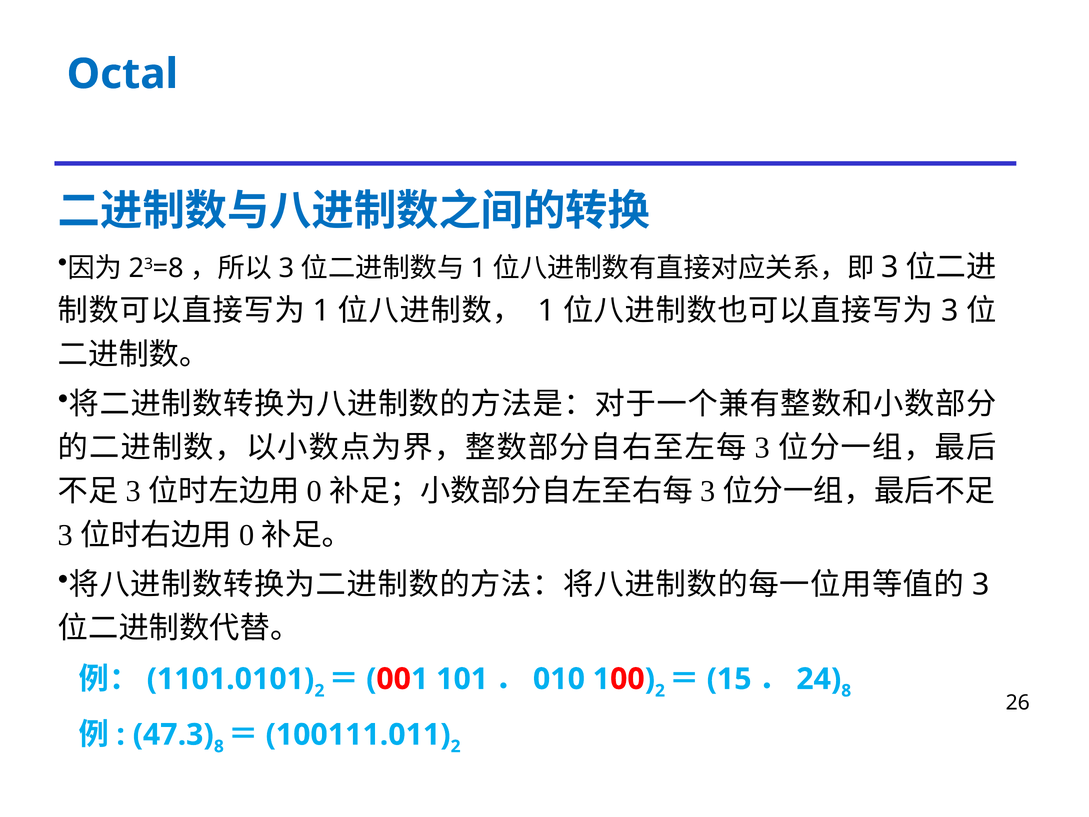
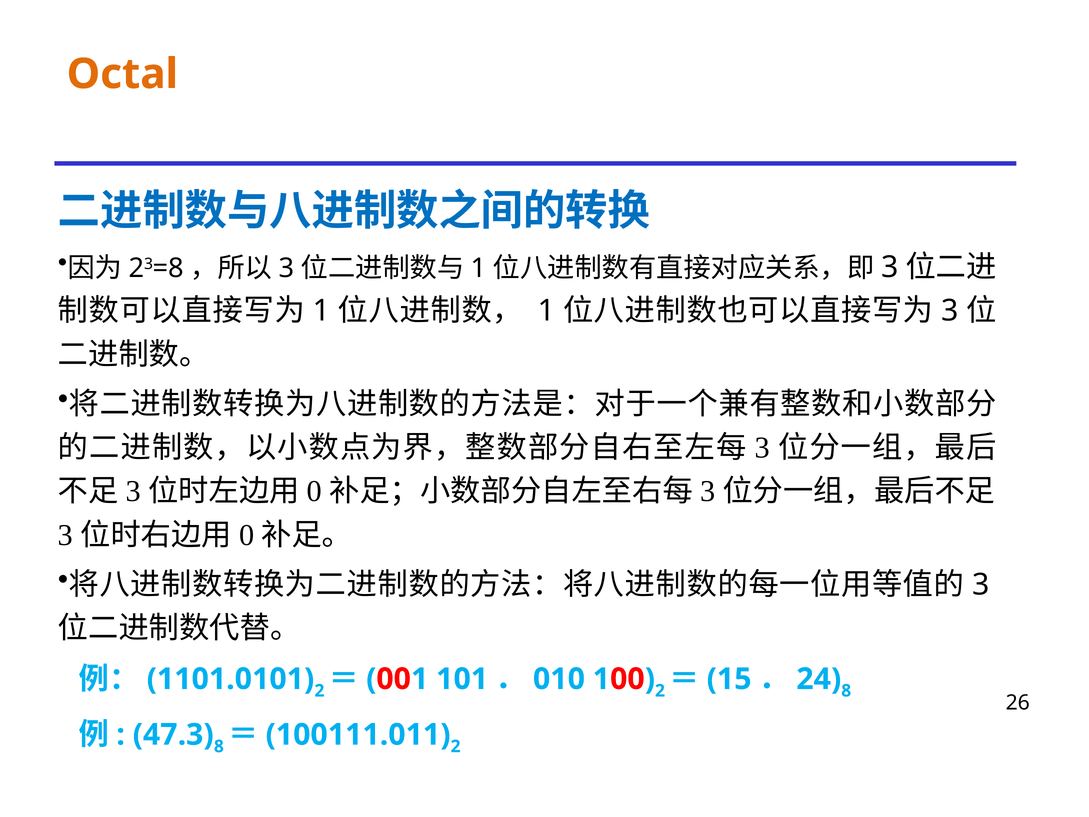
Octal colour: blue -> orange
